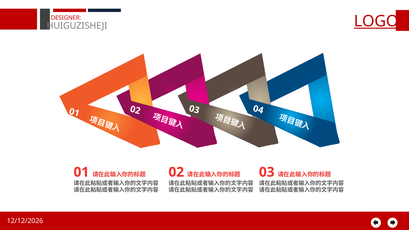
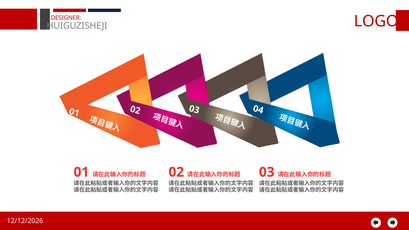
LOGO underline: present -> none
